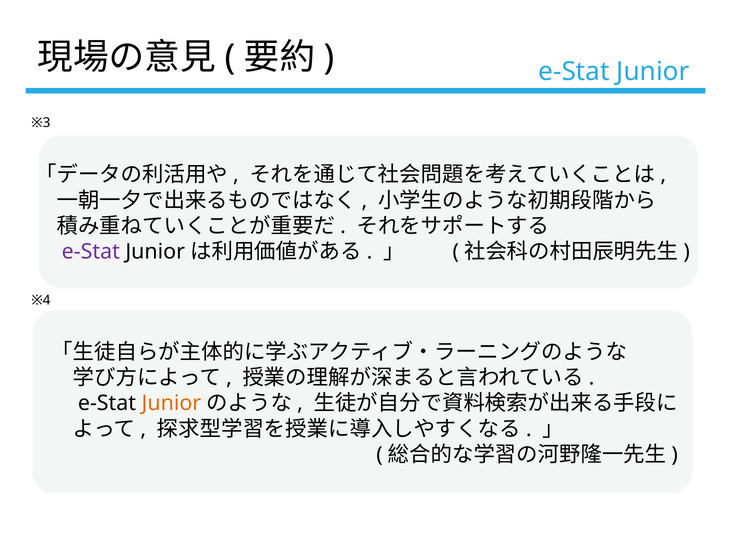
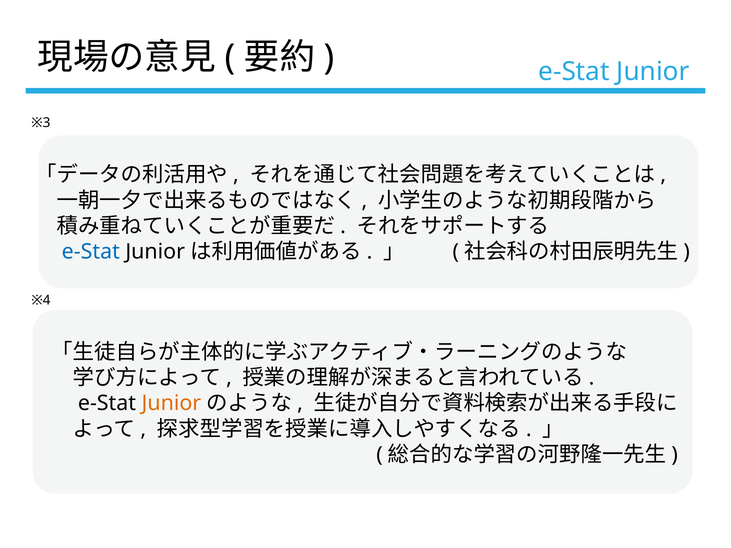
e-Stat at (91, 252) colour: purple -> blue
